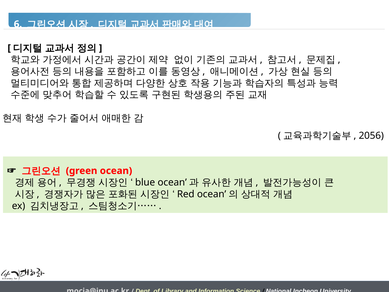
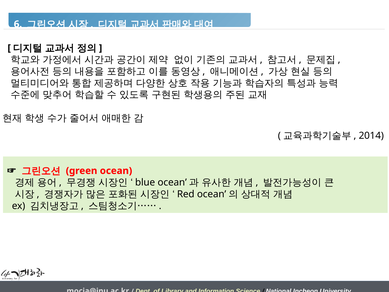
2056: 2056 -> 2014
